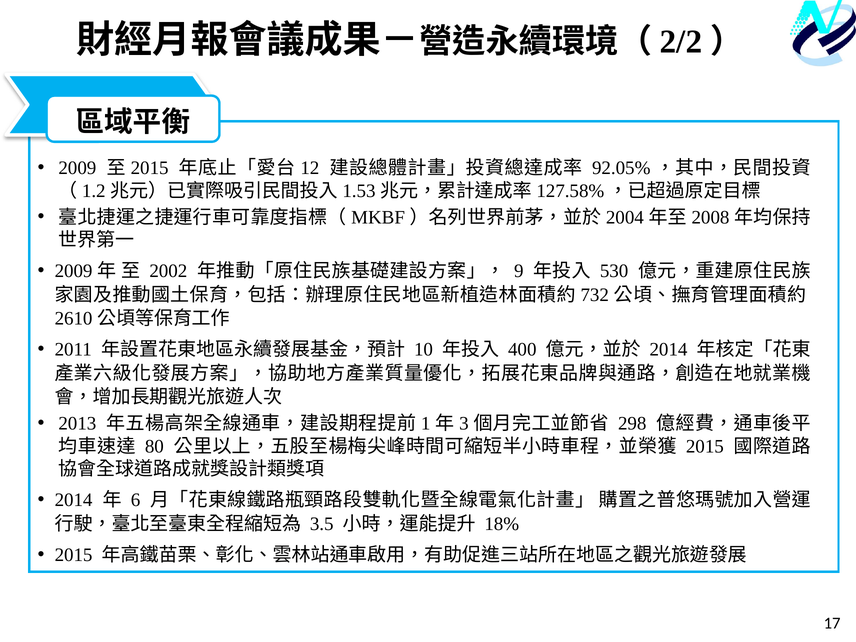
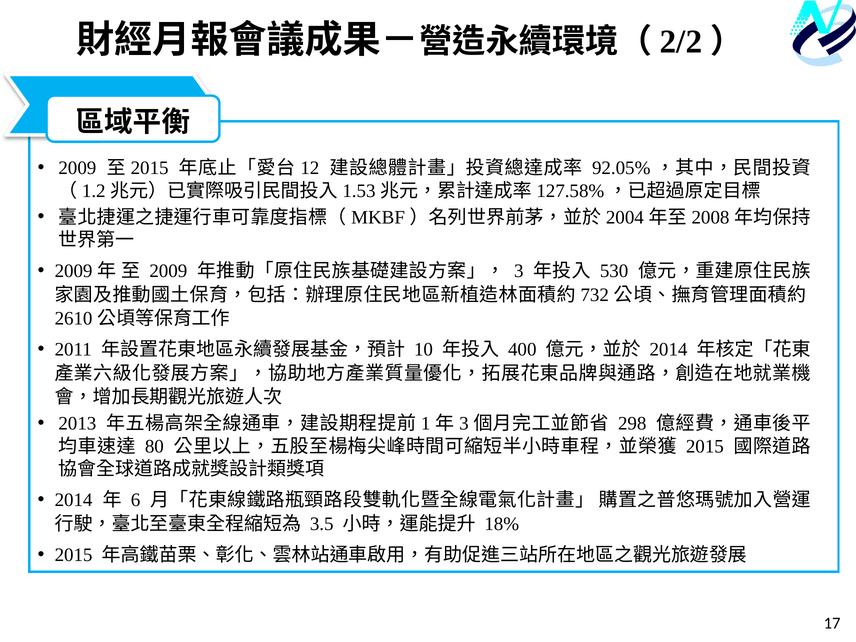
2002 at (168, 271): 2002 -> 2009
9 at (519, 271): 9 -> 3
